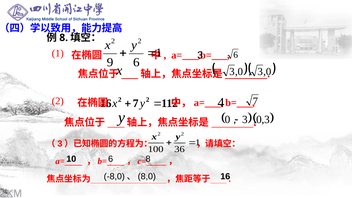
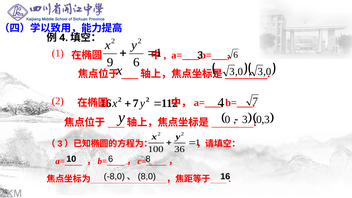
8 at (64, 38): 8 -> 4
